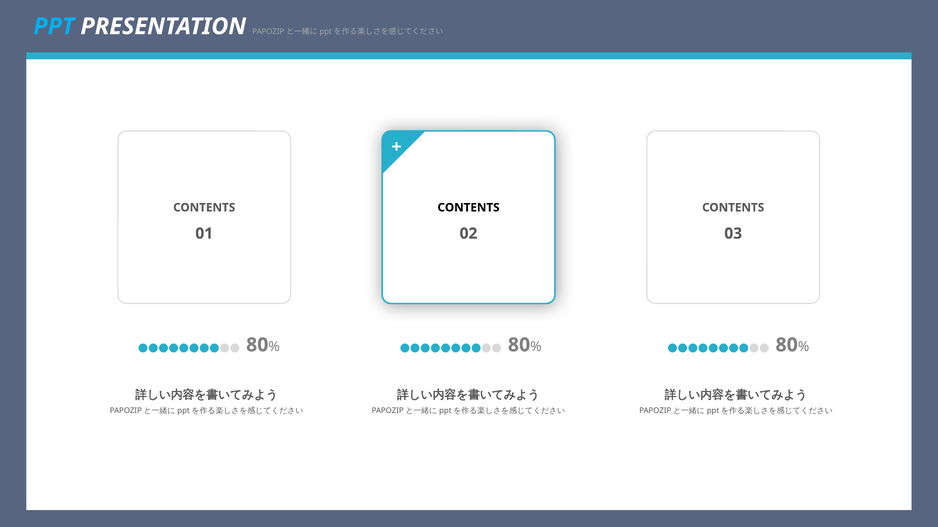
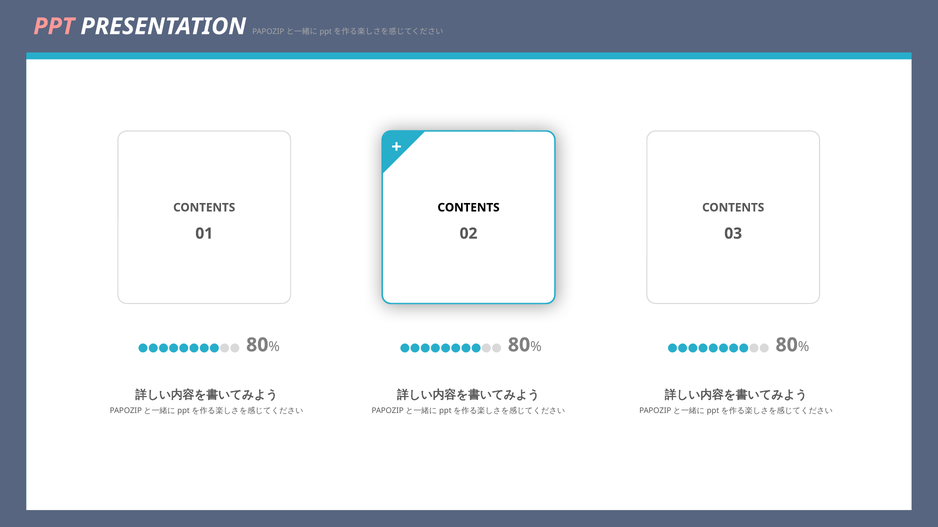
PPT colour: light blue -> pink
